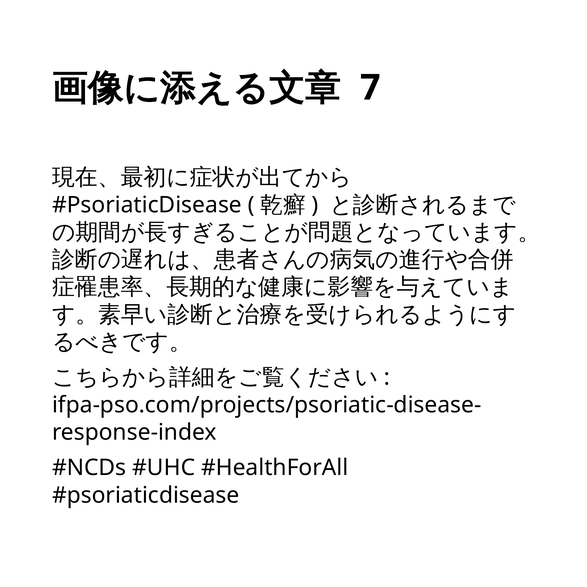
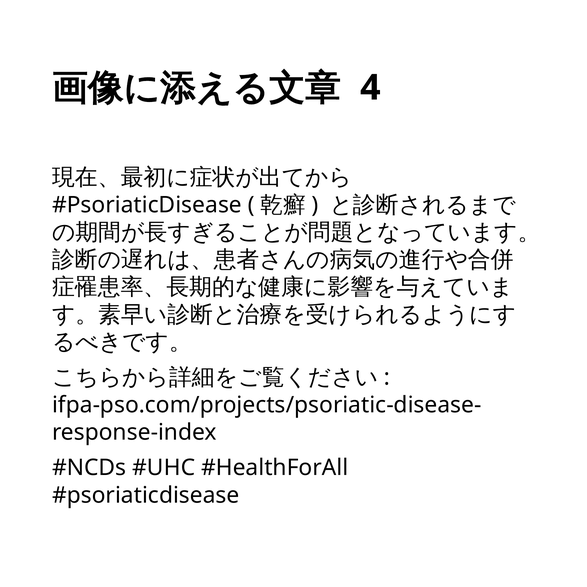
7: 7 -> 4
